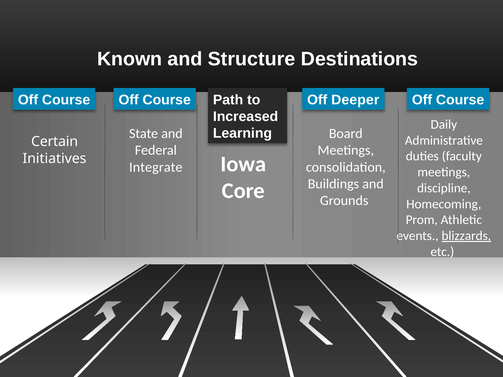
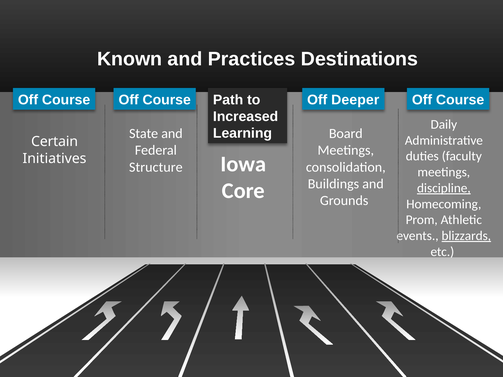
Structure: Structure -> Practices
Integrate: Integrate -> Structure
discipline underline: none -> present
